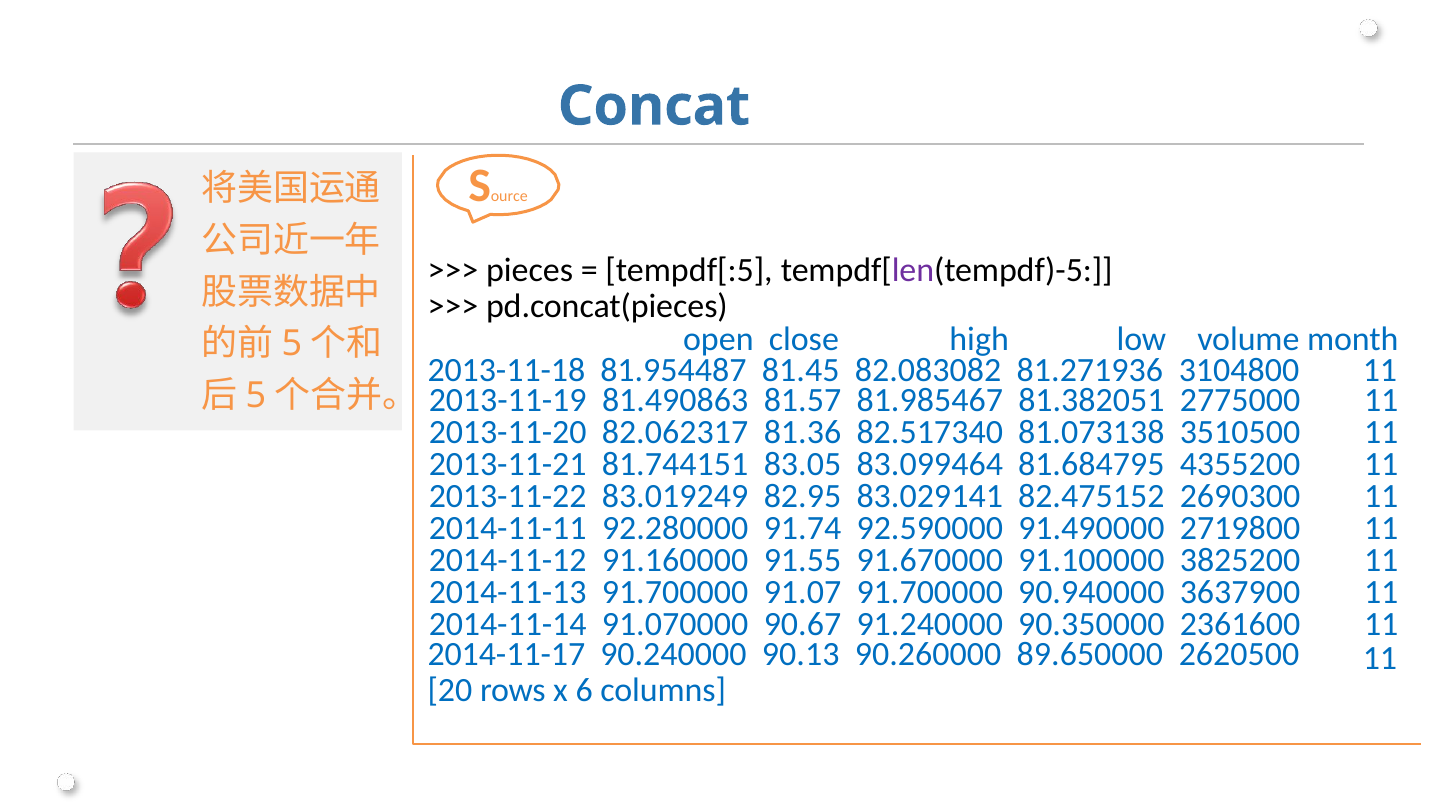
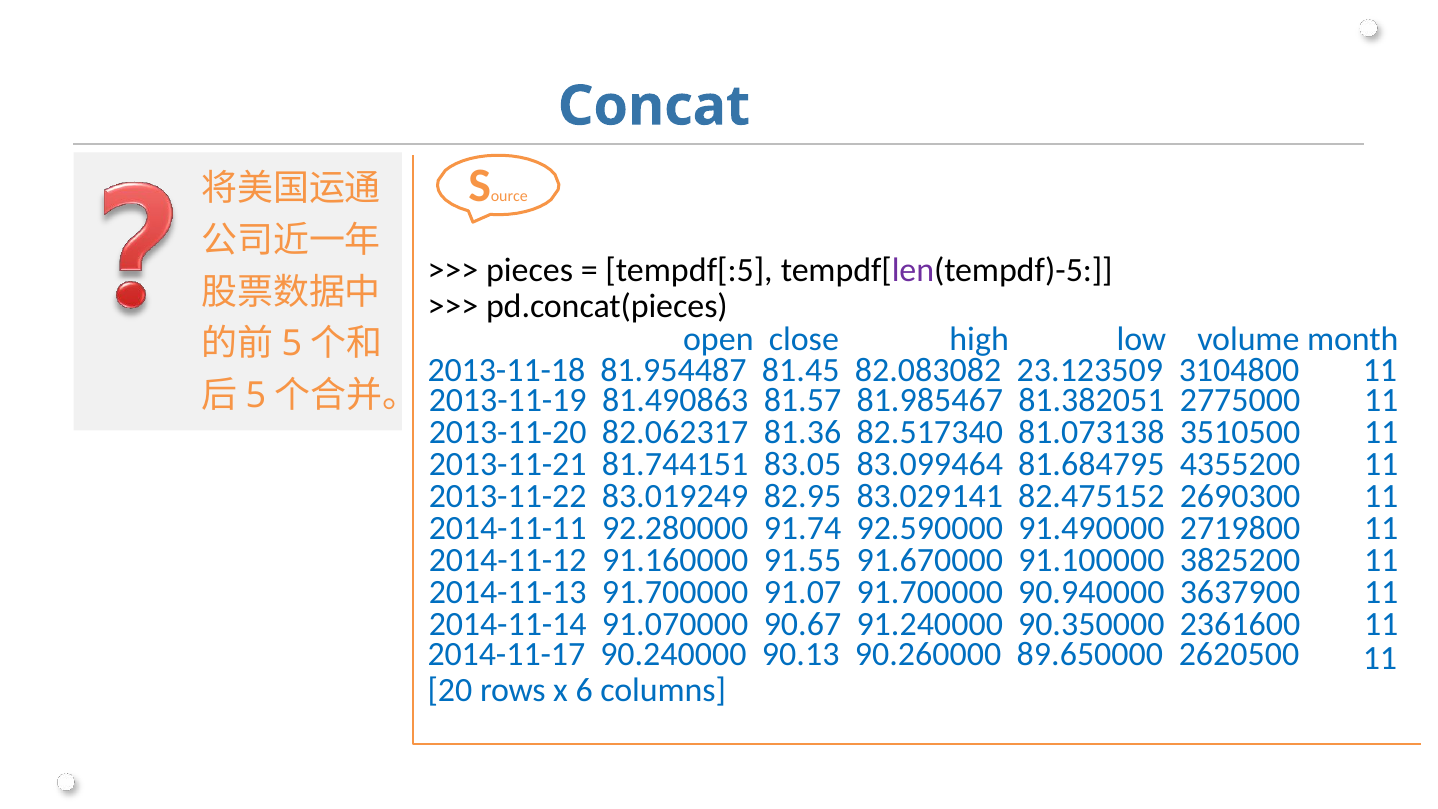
81.271936: 81.271936 -> 23.123509
